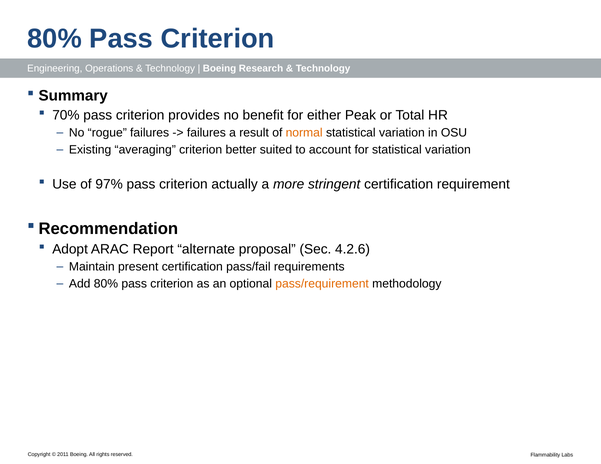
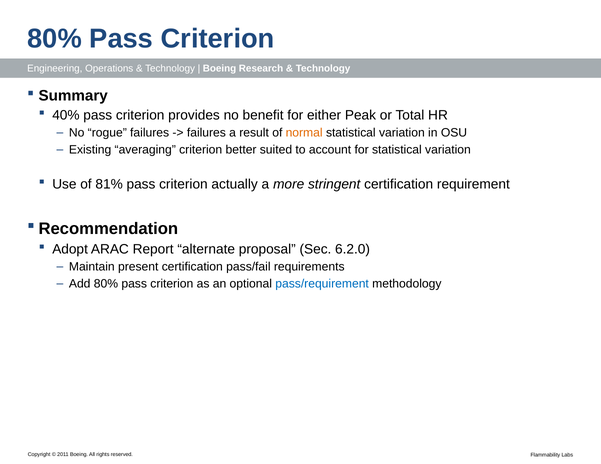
70%: 70% -> 40%
97%: 97% -> 81%
4.2.6: 4.2.6 -> 6.2.0
pass/requirement colour: orange -> blue
